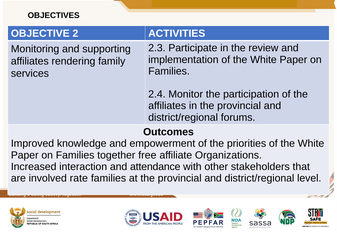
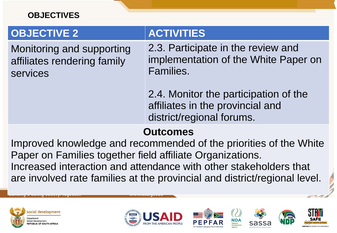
empowerment: empowerment -> recommended
free: free -> field
